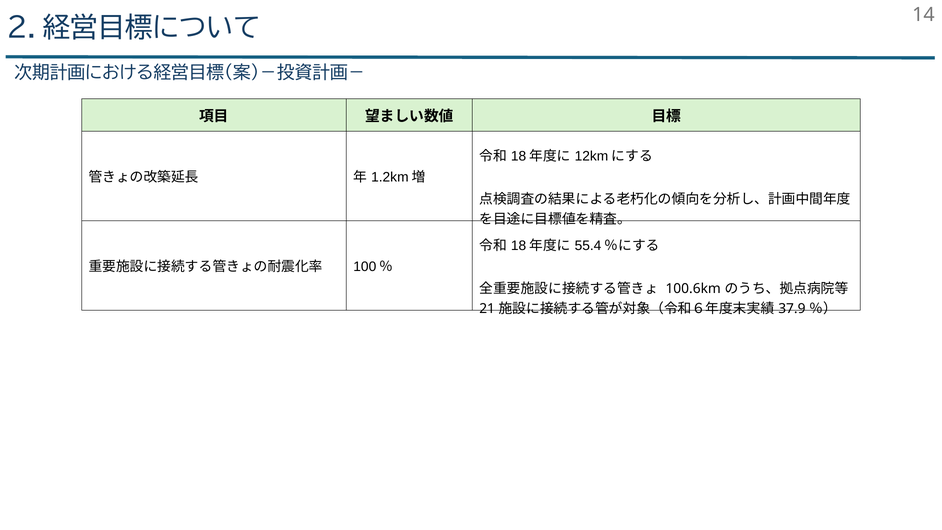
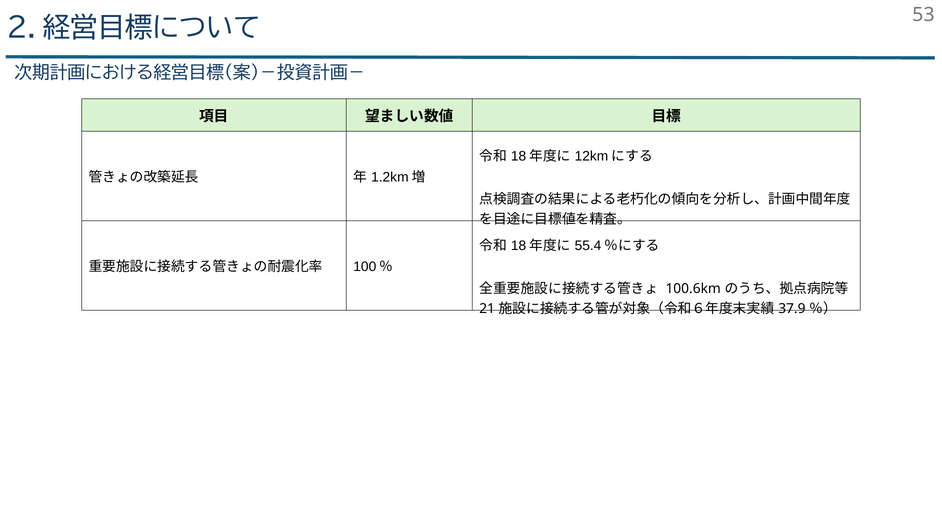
14: 14 -> 53
